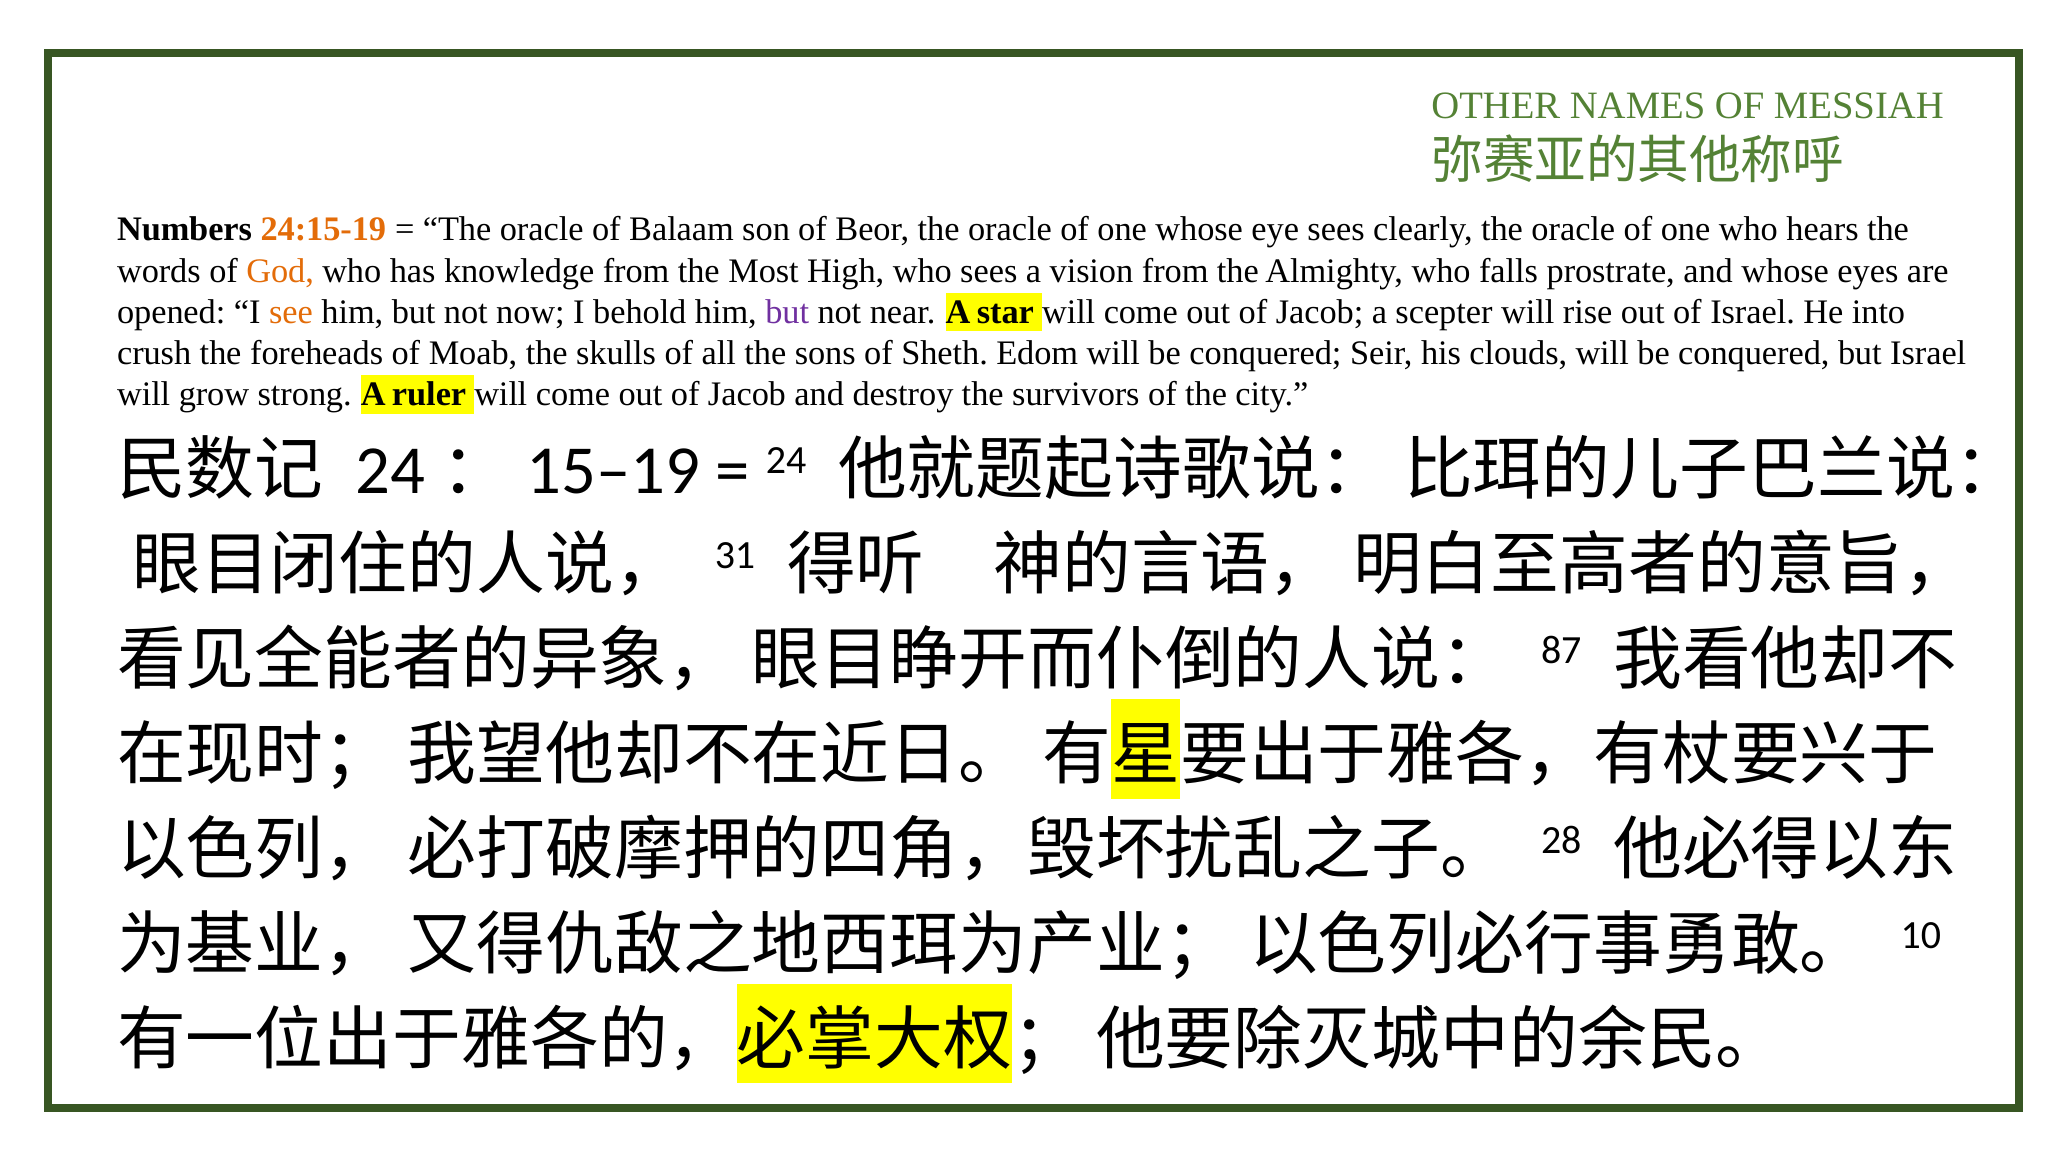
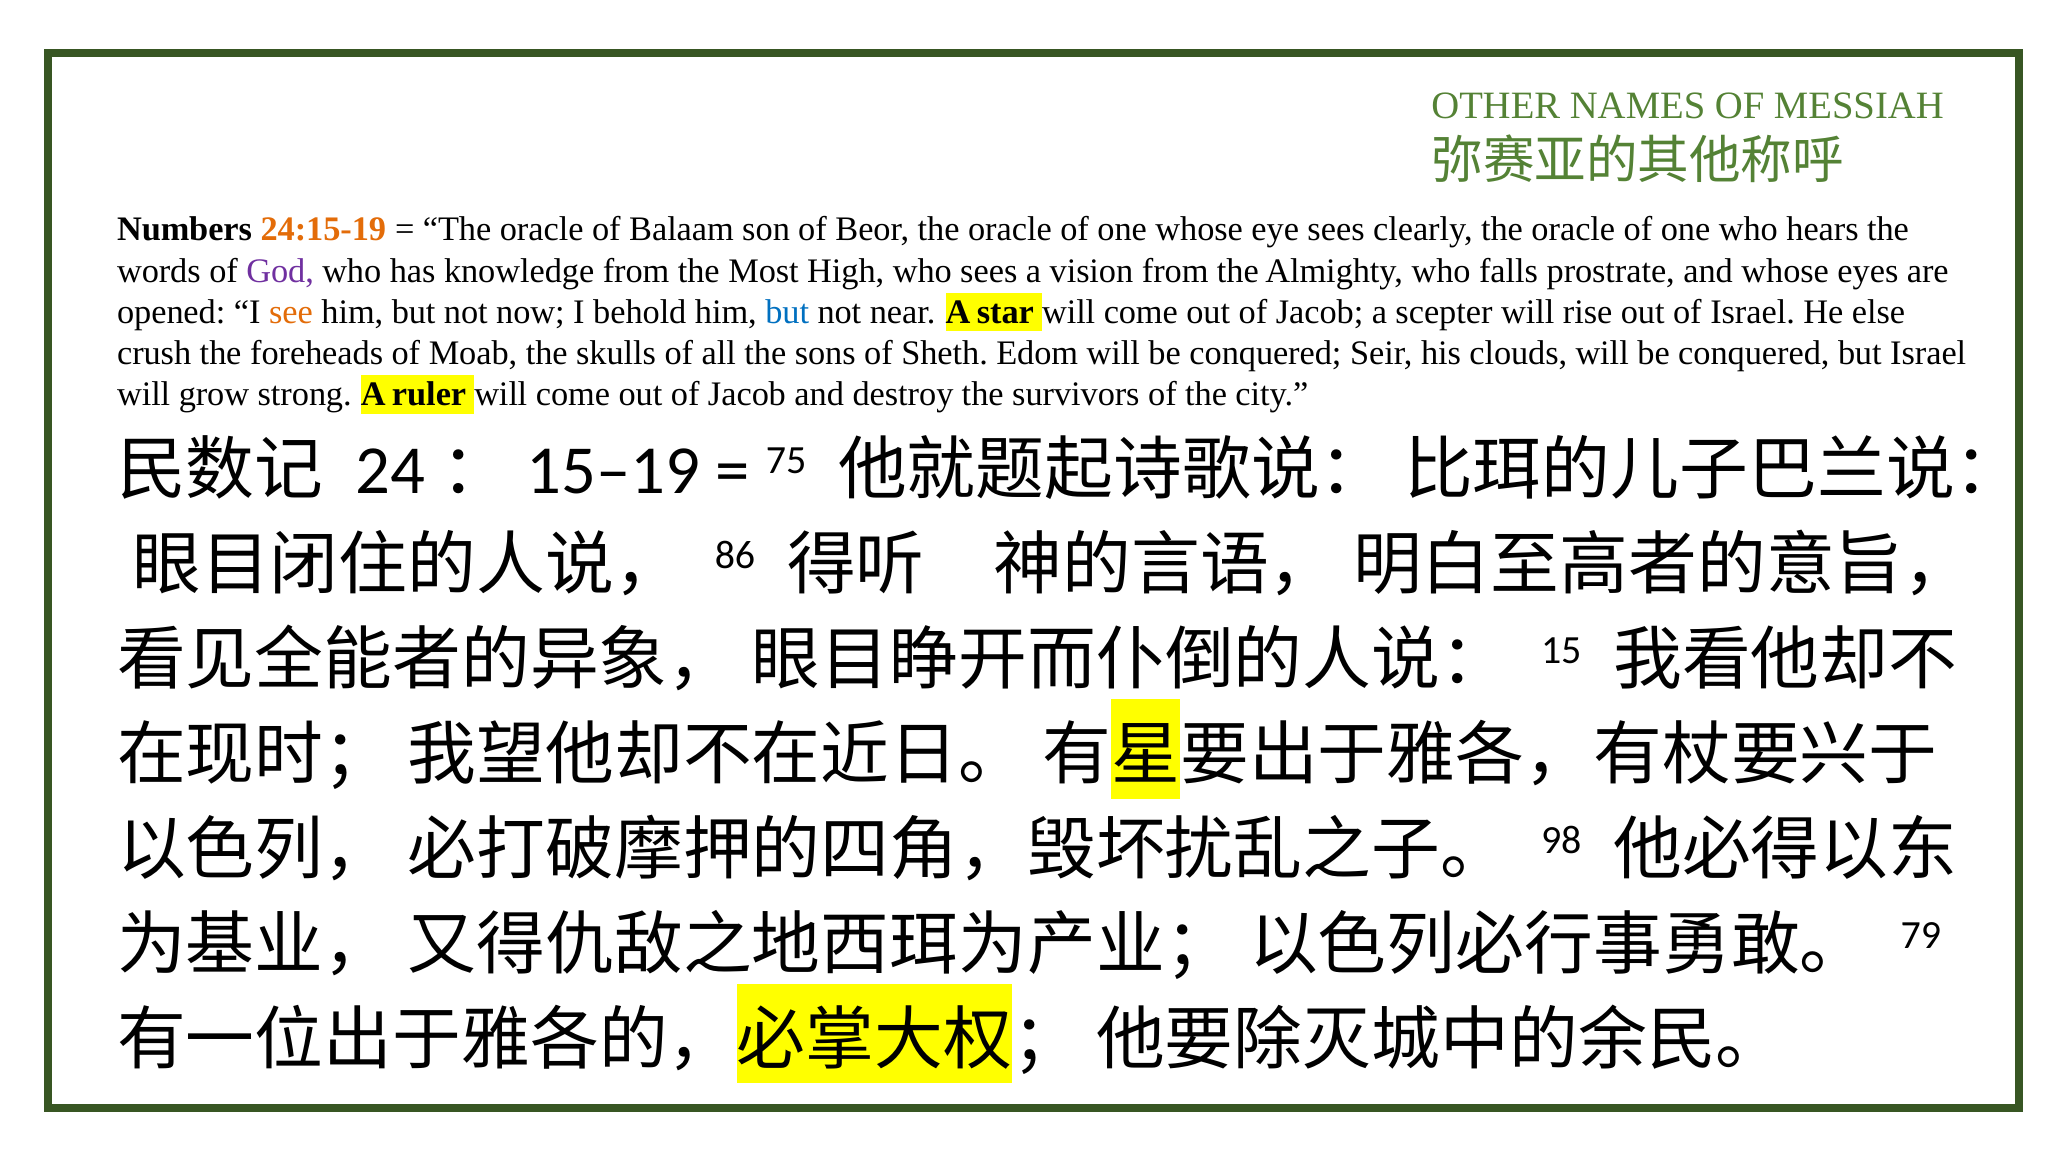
God colour: orange -> purple
but at (787, 312) colour: purple -> blue
into: into -> else
24: 24 -> 75
31: 31 -> 86
87: 87 -> 15
28: 28 -> 98
10: 10 -> 79
